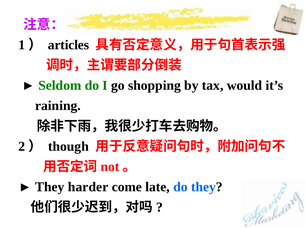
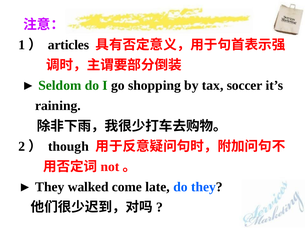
would: would -> soccer
harder: harder -> walked
